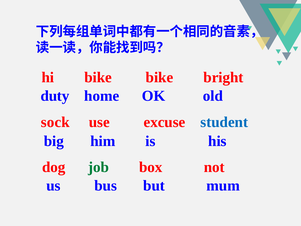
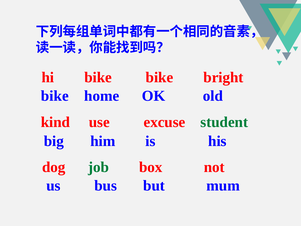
duty at (55, 96): duty -> bike
sock: sock -> kind
student colour: blue -> green
